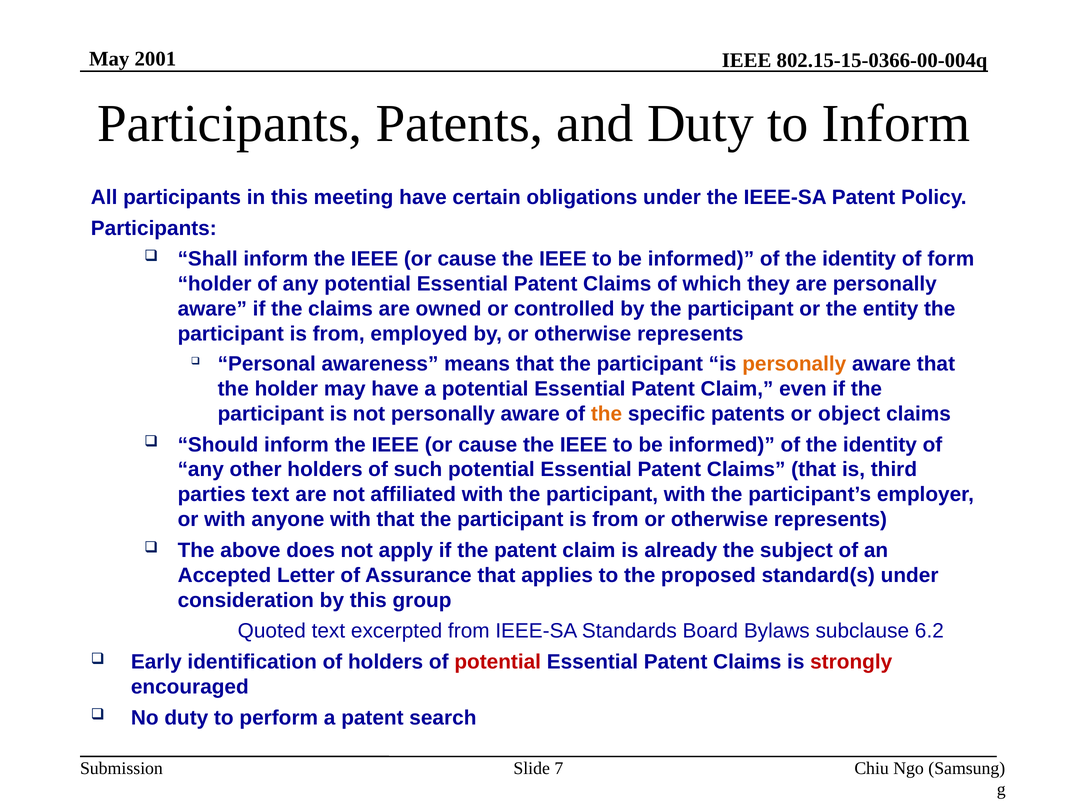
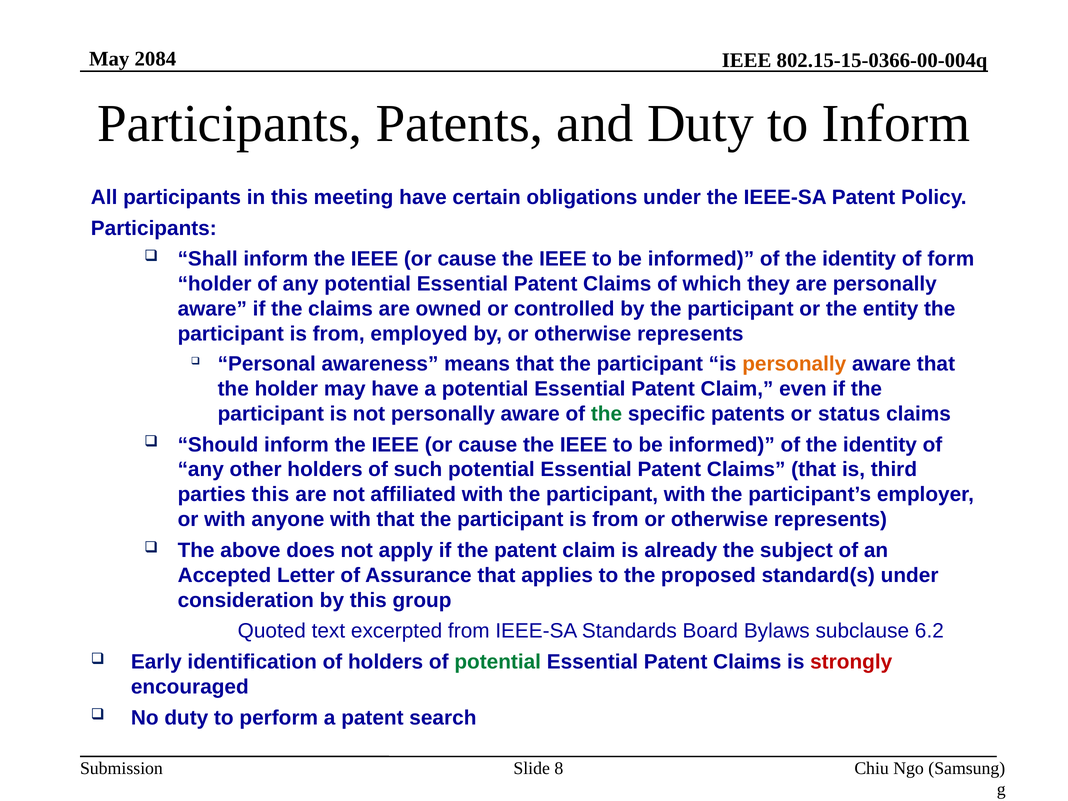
2001: 2001 -> 2084
the at (606, 414) colour: orange -> green
object: object -> status
parties text: text -> this
potential at (498, 662) colour: red -> green
7: 7 -> 8
